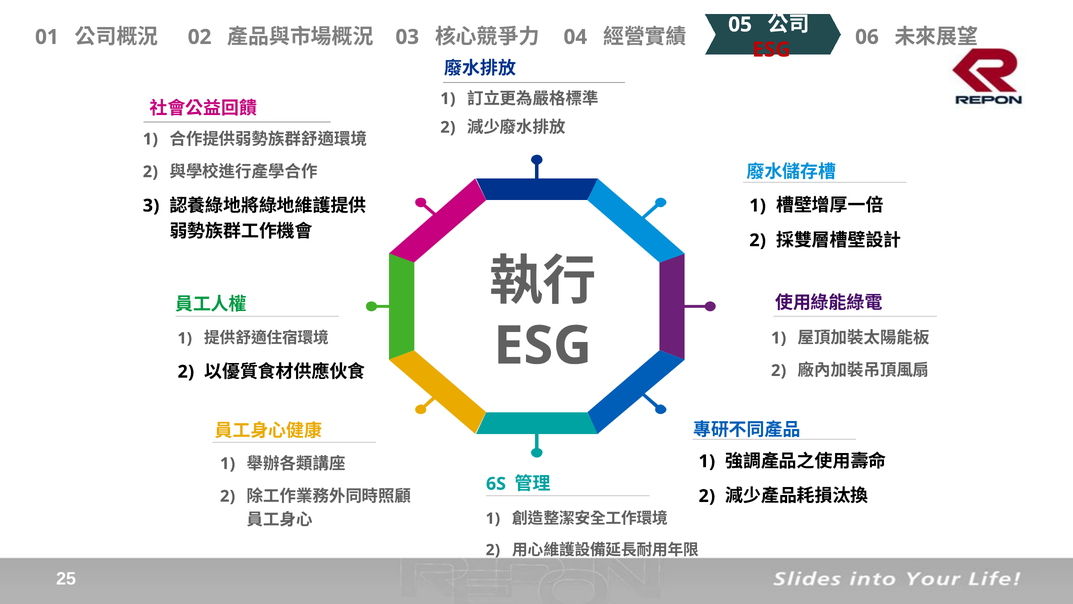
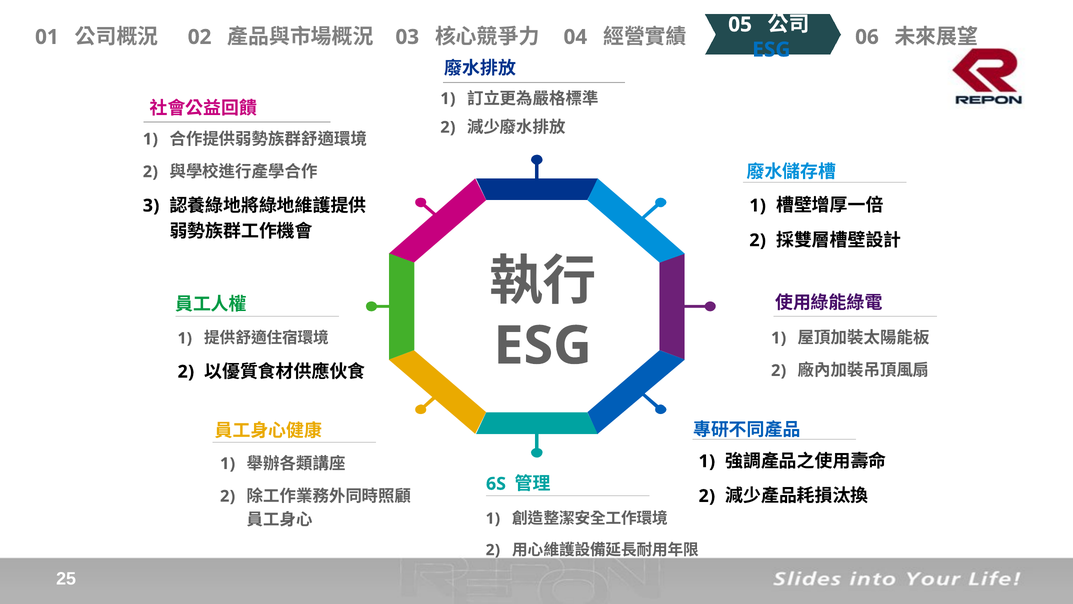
ESG at (771, 50) colour: red -> blue
